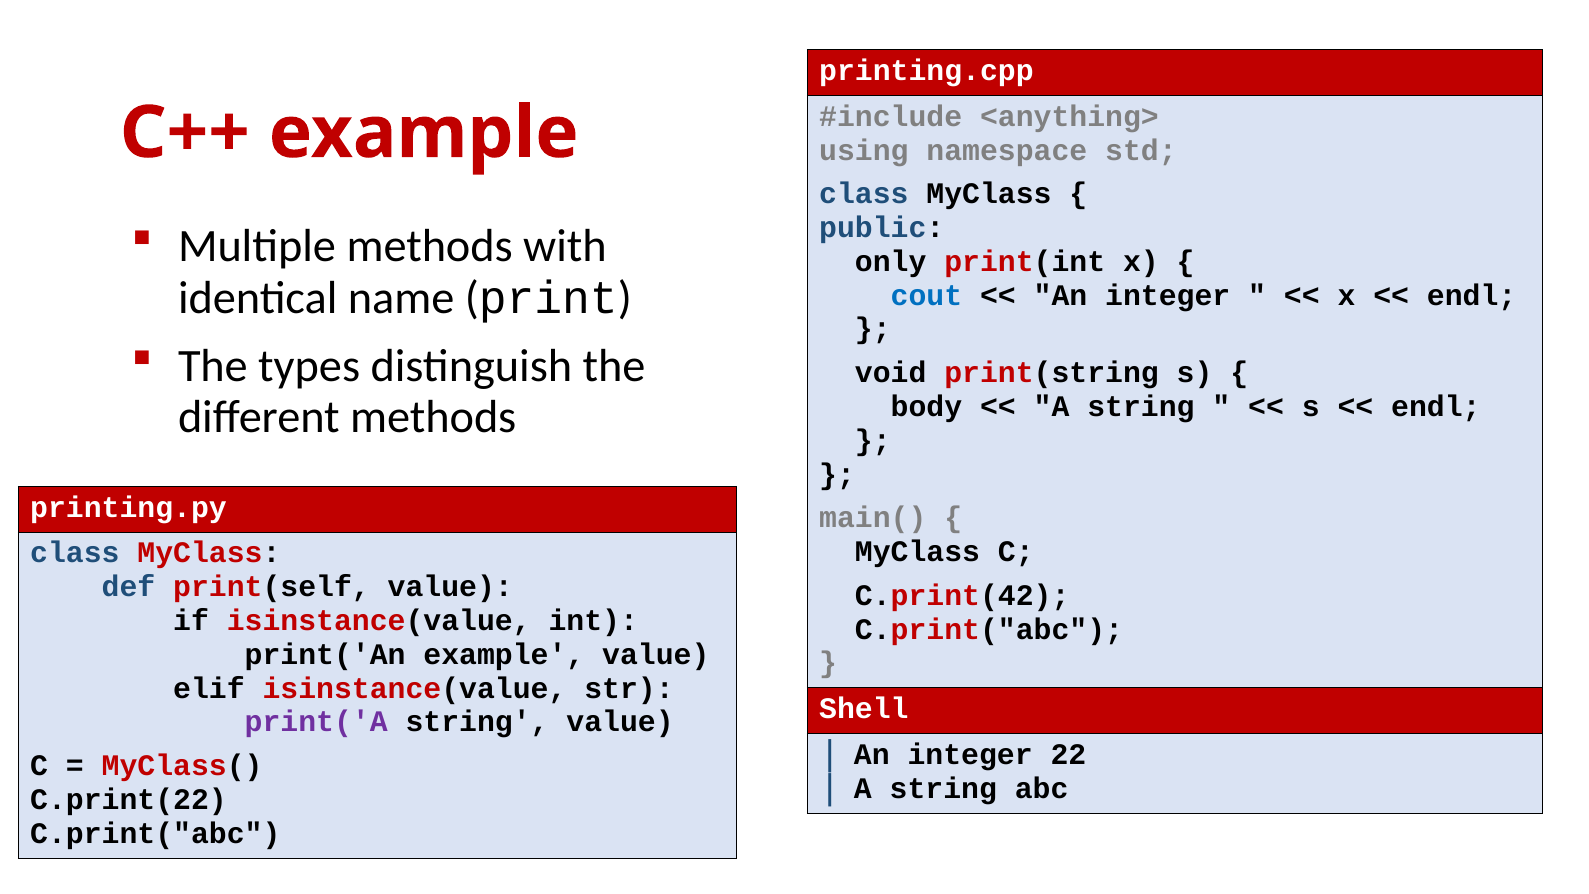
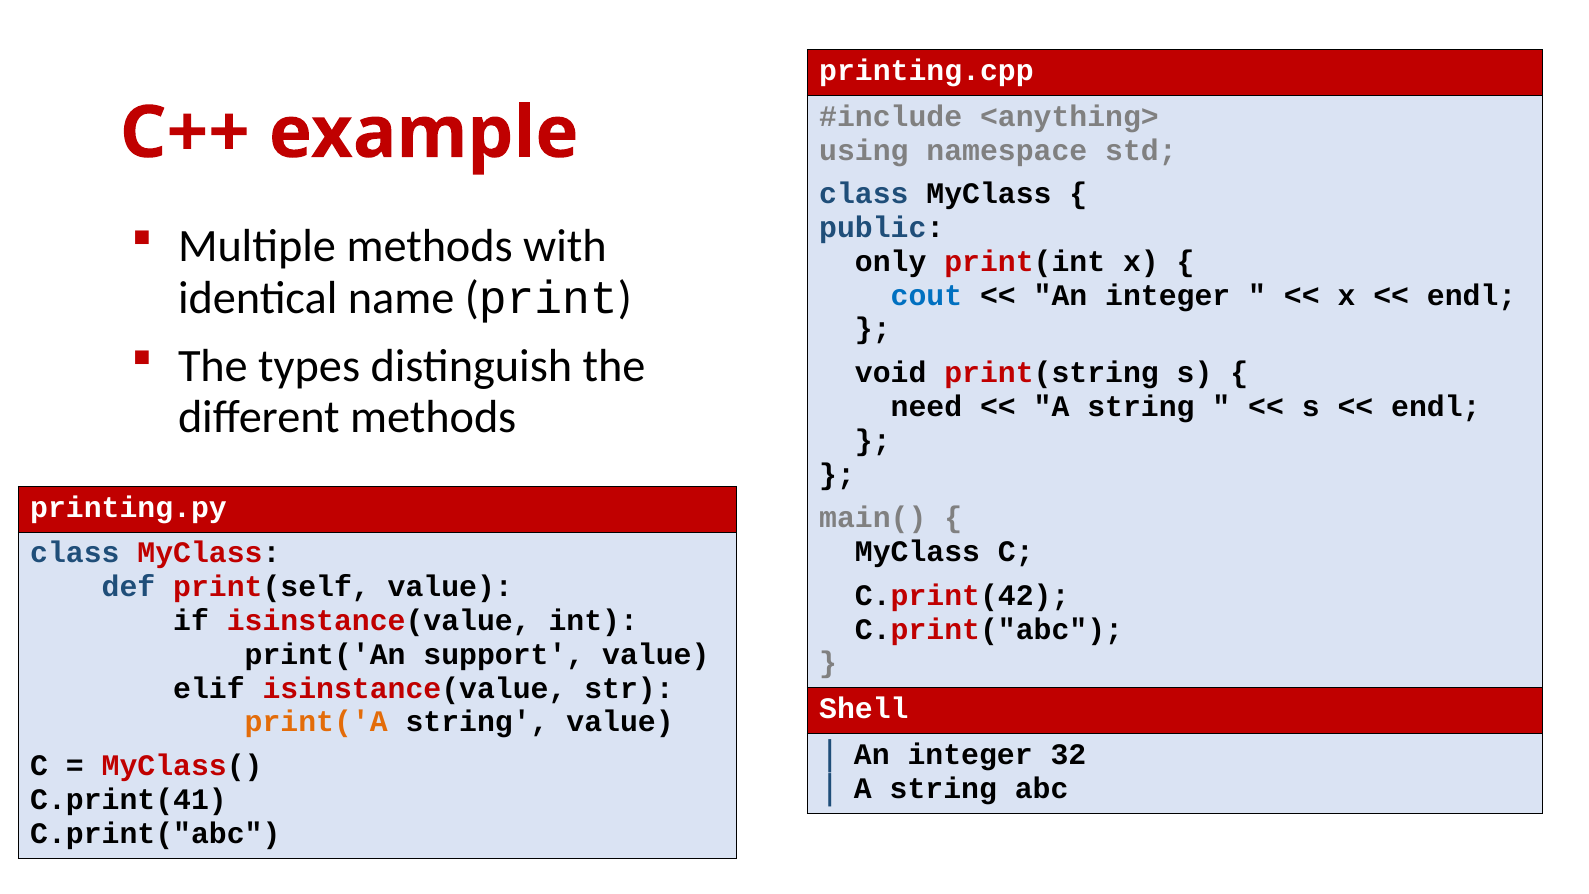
body: body -> need
print('An example: example -> support
print('A colour: purple -> orange
22: 22 -> 32
C.print(22: C.print(22 -> C.print(41
